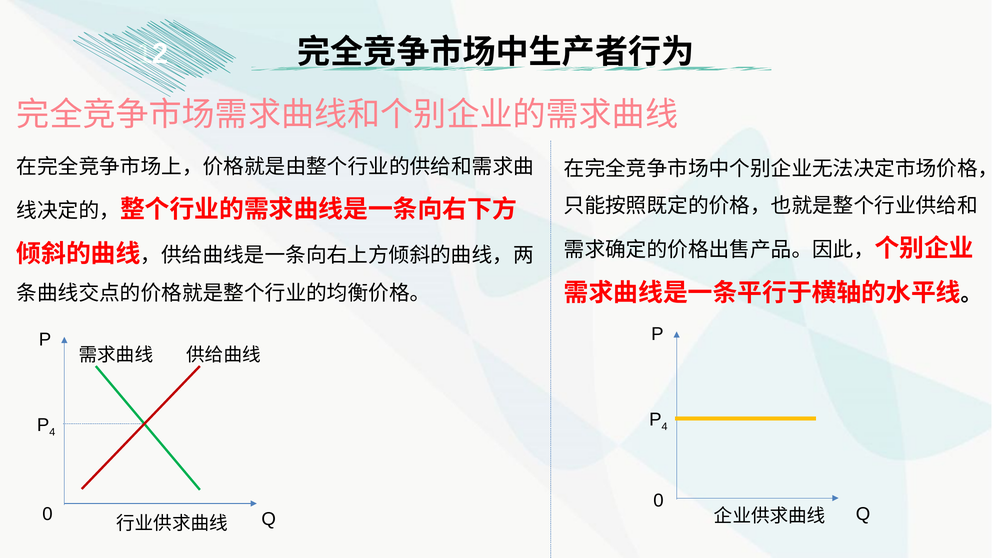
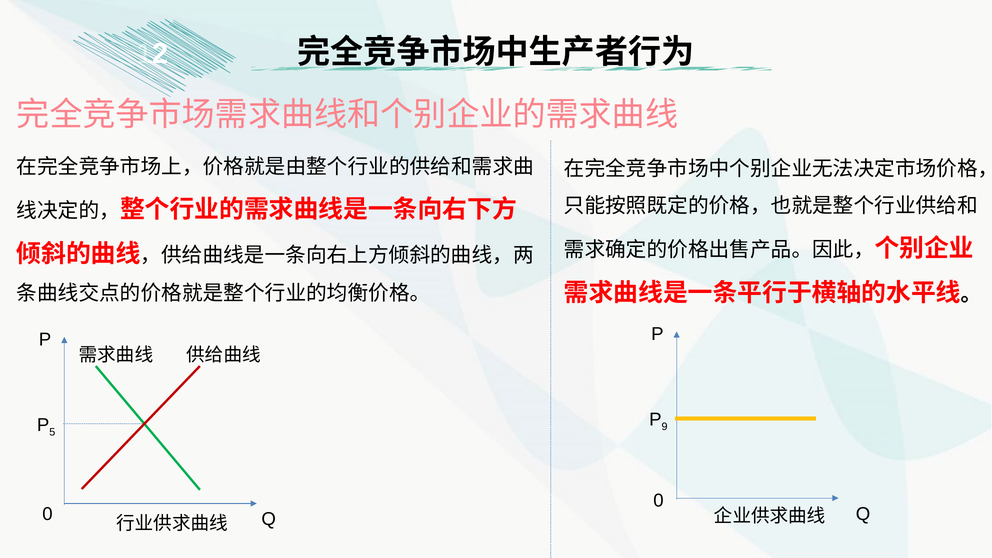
4 at (665, 427): 4 -> 9
4 at (52, 432): 4 -> 5
